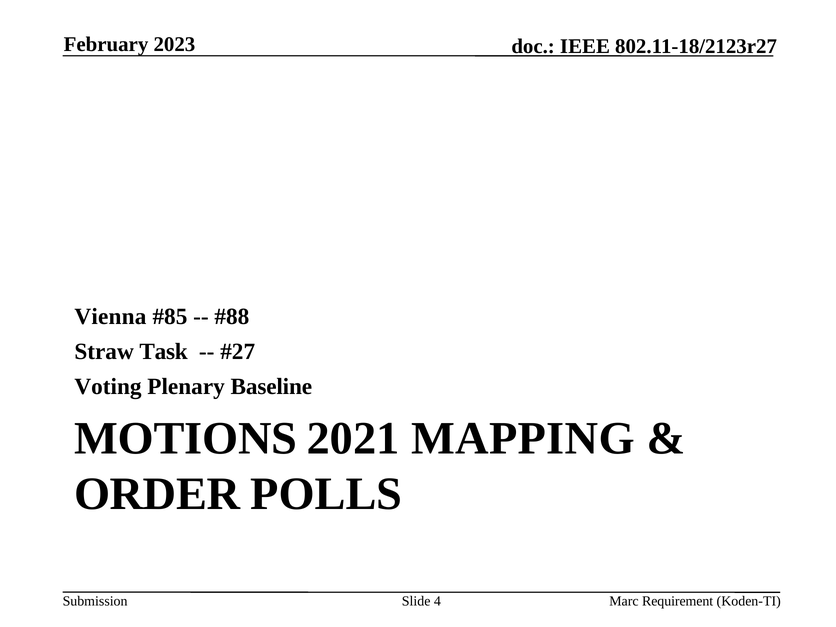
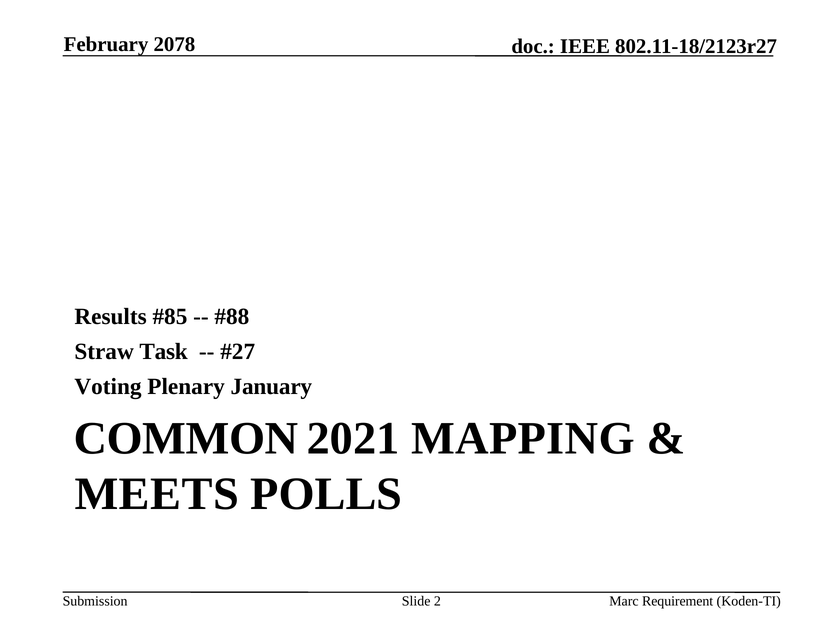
2023: 2023 -> 2078
Vienna: Vienna -> Results
Baseline: Baseline -> January
MOTIONS: MOTIONS -> COMMON
ORDER: ORDER -> MEETS
4: 4 -> 2
